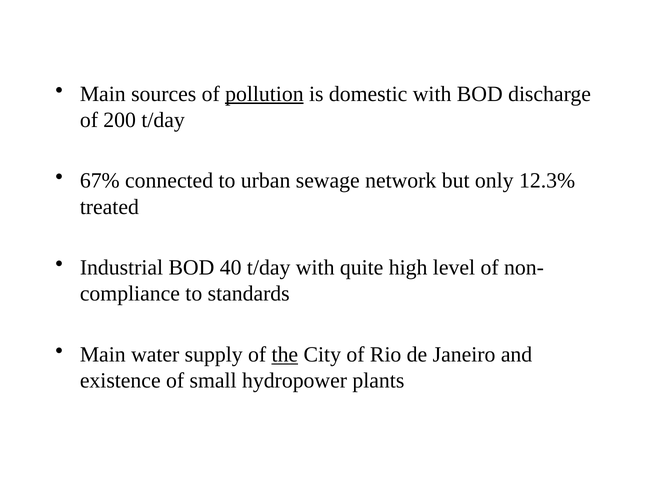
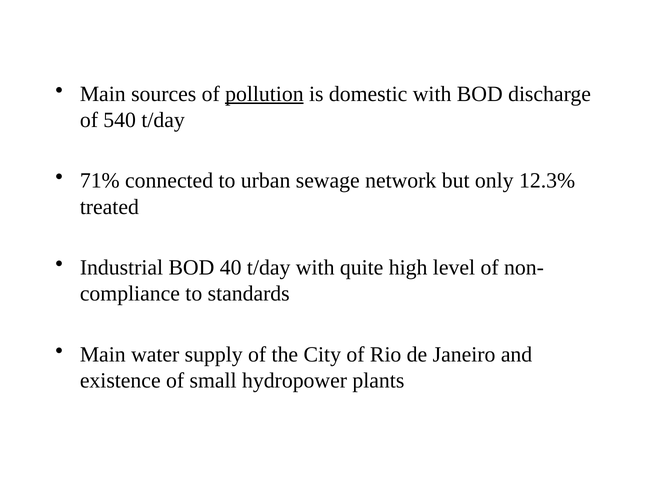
200: 200 -> 540
67%: 67% -> 71%
the underline: present -> none
